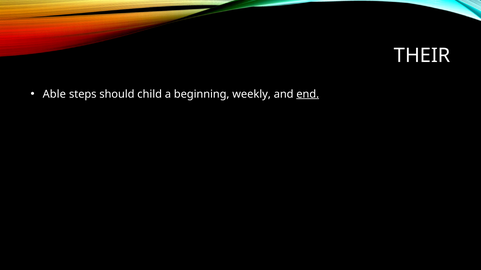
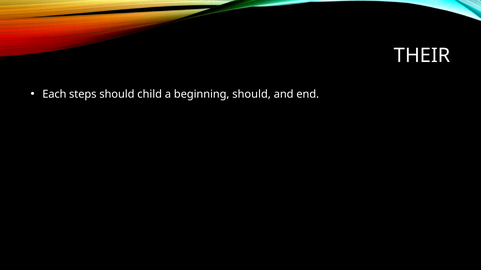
Able: Able -> Each
beginning weekly: weekly -> should
end underline: present -> none
